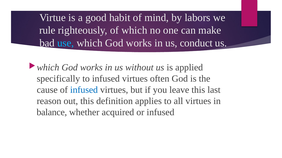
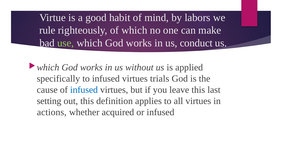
use colour: light blue -> light green
often: often -> trials
reason: reason -> setting
balance: balance -> actions
